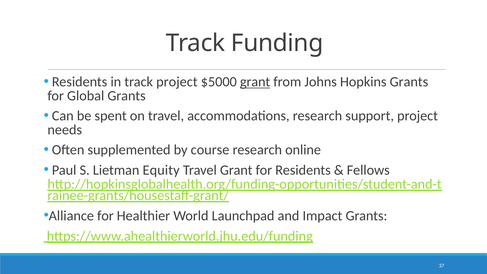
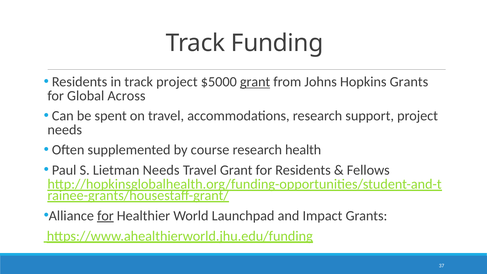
Global Grants: Grants -> Across
online: online -> health
Lietman Equity: Equity -> Needs
for at (105, 216) underline: none -> present
